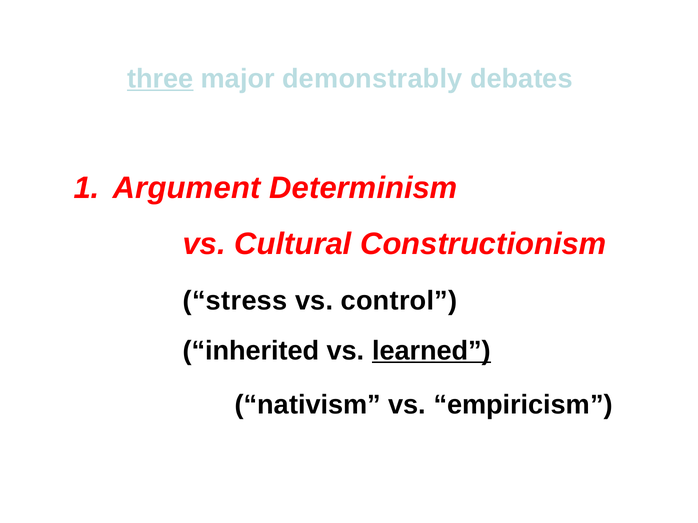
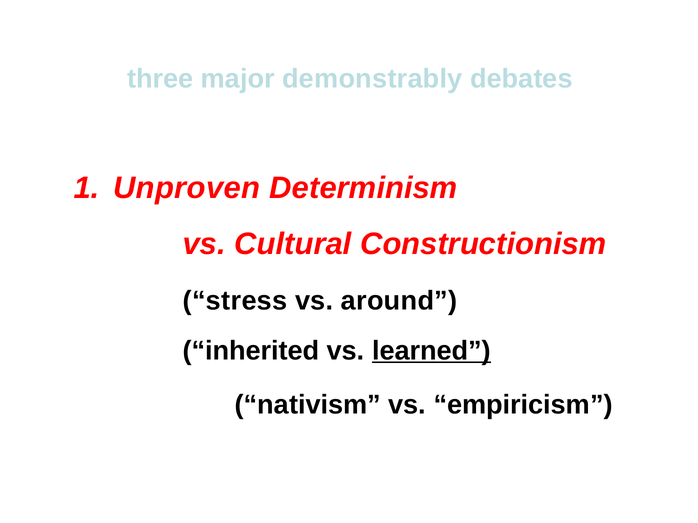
three underline: present -> none
Argument: Argument -> Unproven
control: control -> around
